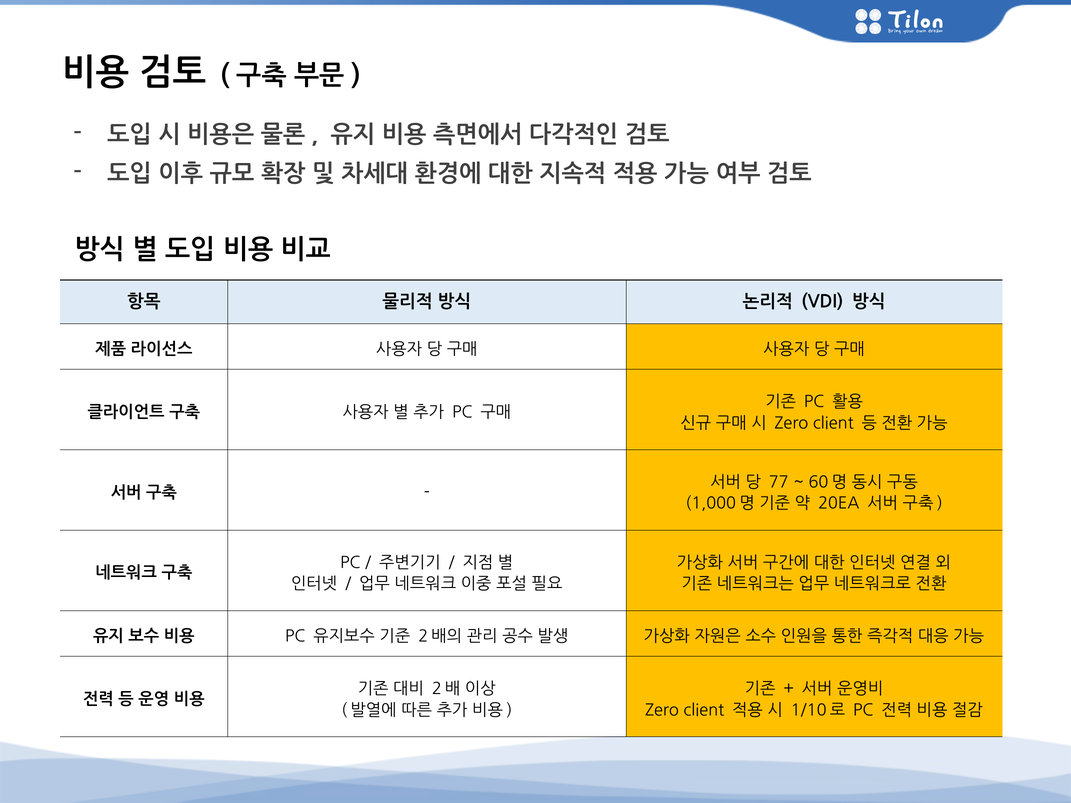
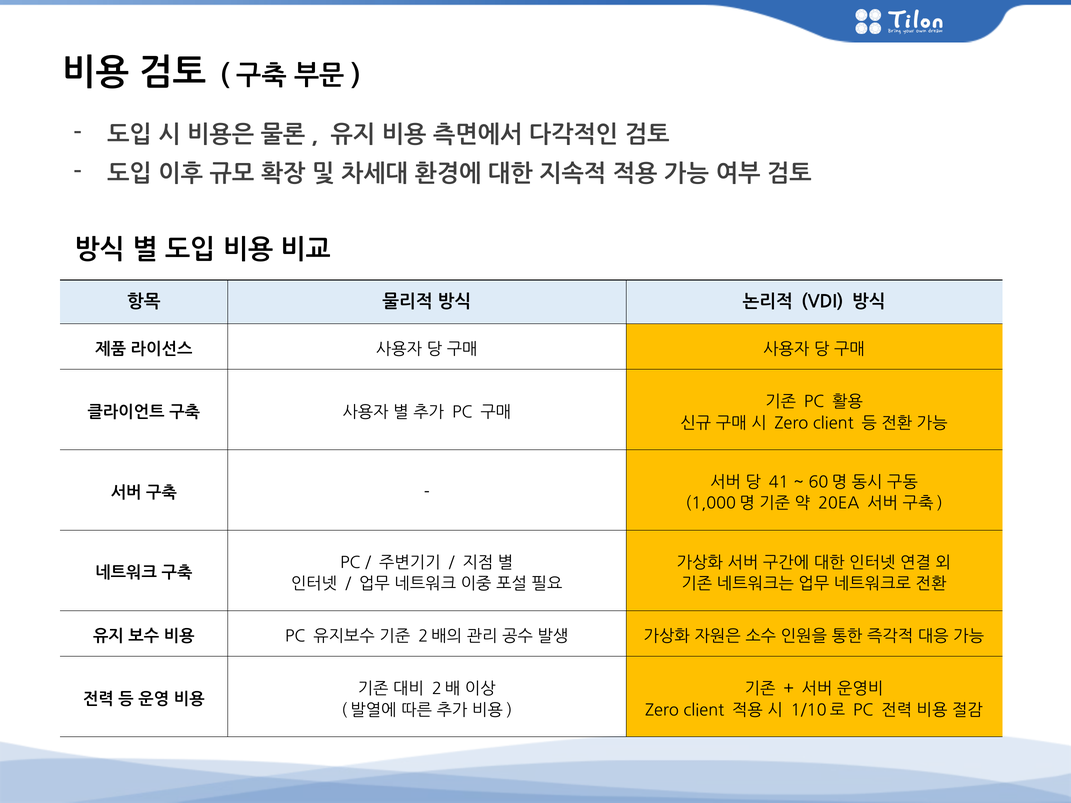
77: 77 -> 41
